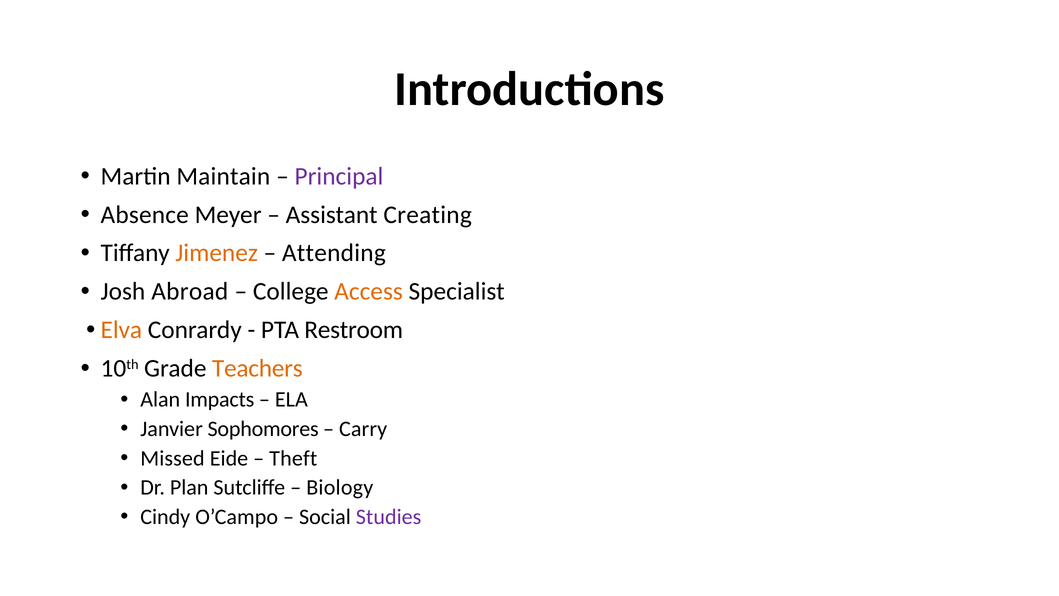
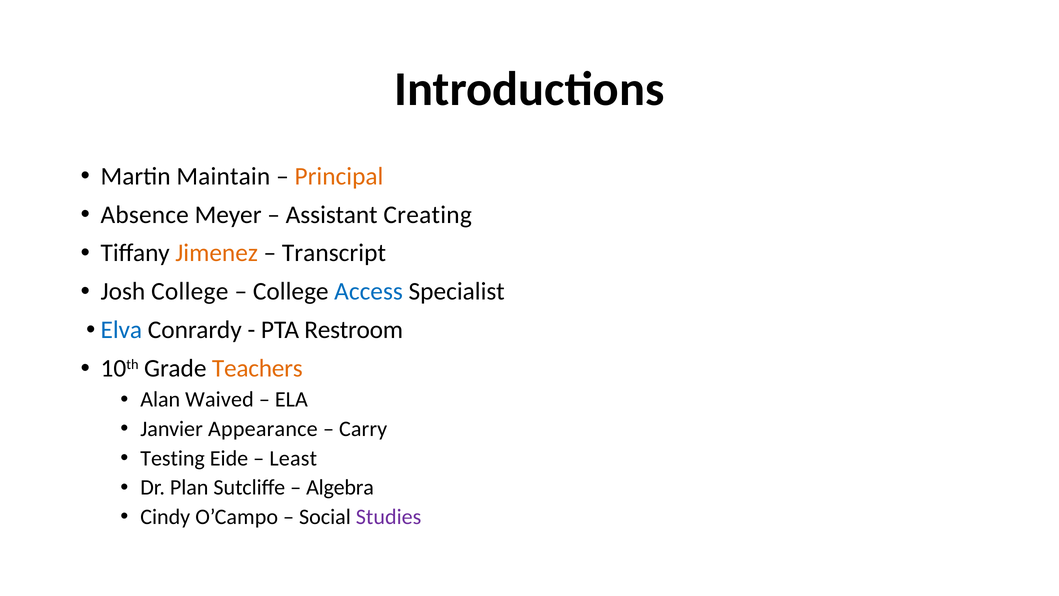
Principal colour: purple -> orange
Attending: Attending -> Transcript
Josh Abroad: Abroad -> College
Access colour: orange -> blue
Elva colour: orange -> blue
Impacts: Impacts -> Waived
Sophomores: Sophomores -> Appearance
Missed: Missed -> Testing
Theft: Theft -> Least
Biology: Biology -> Algebra
